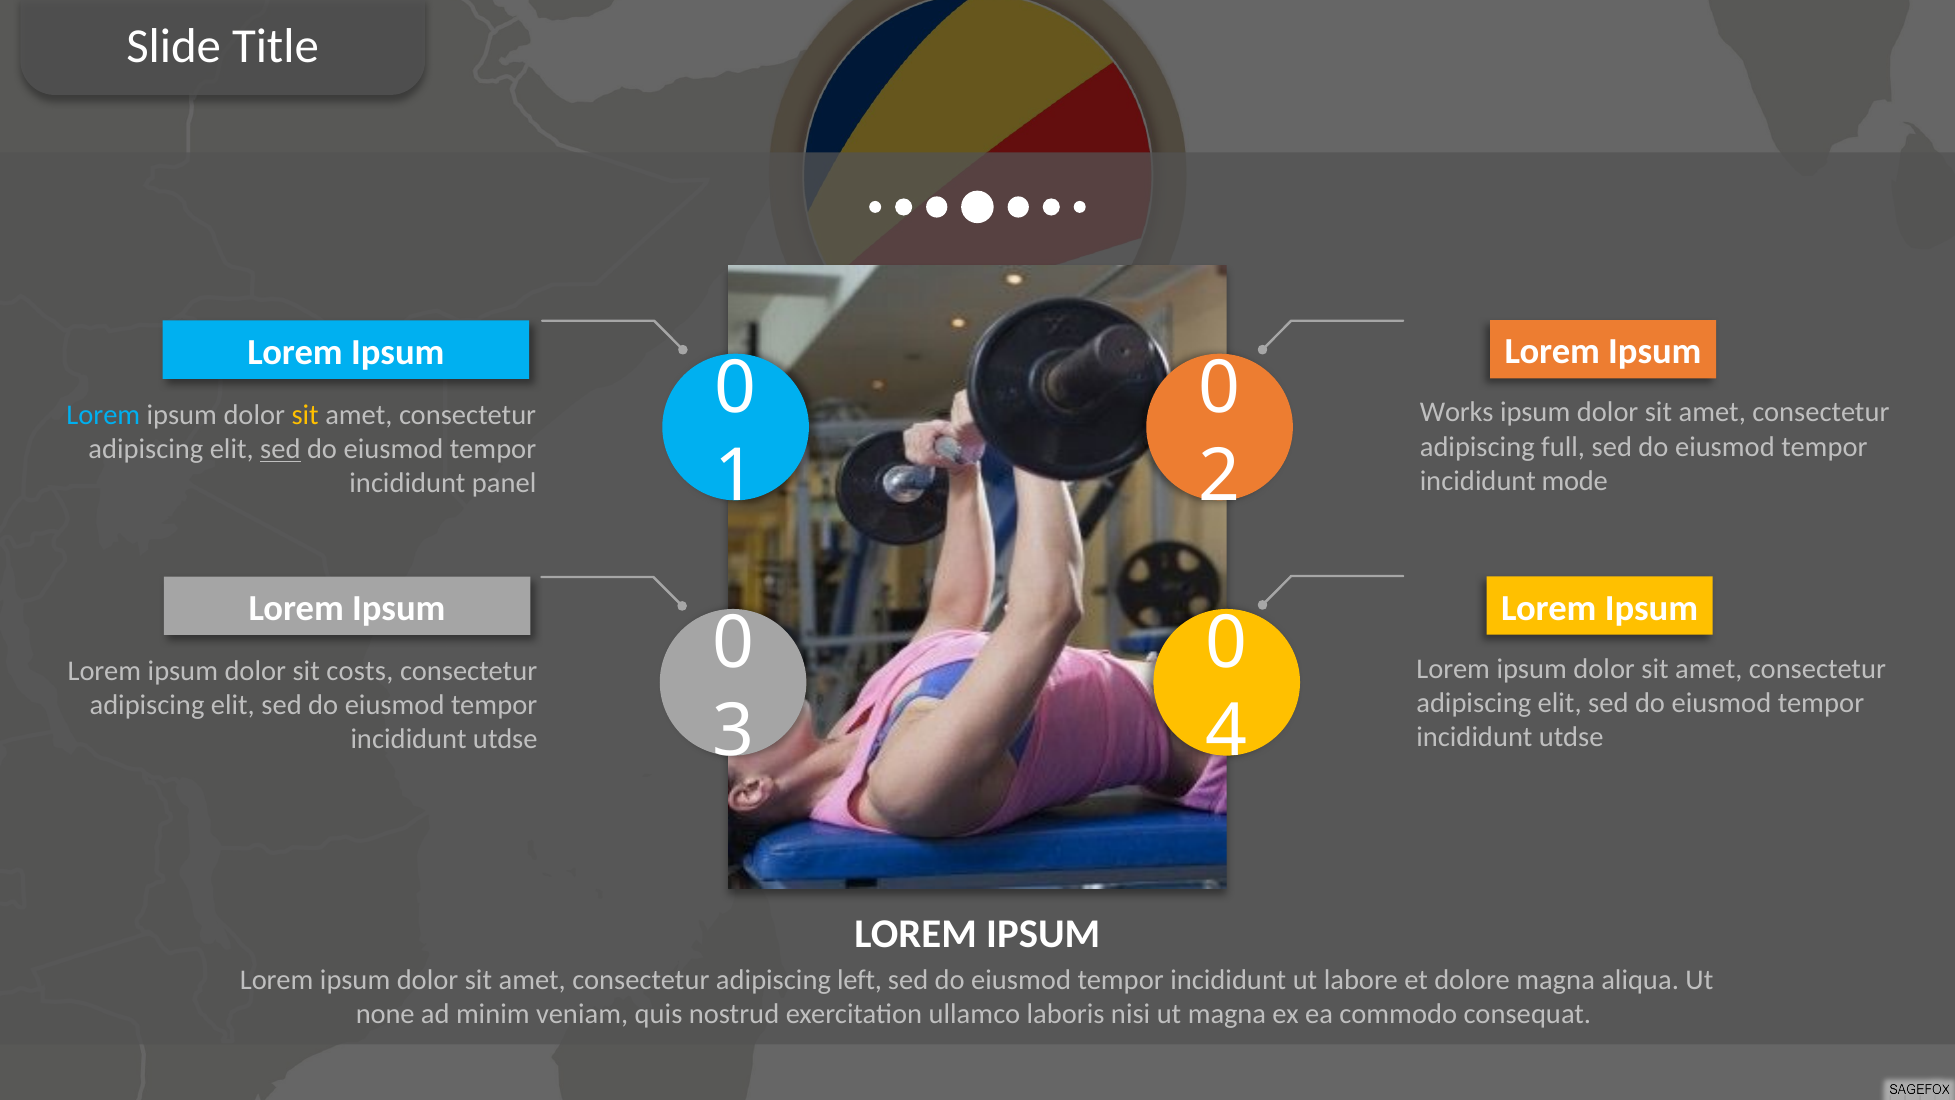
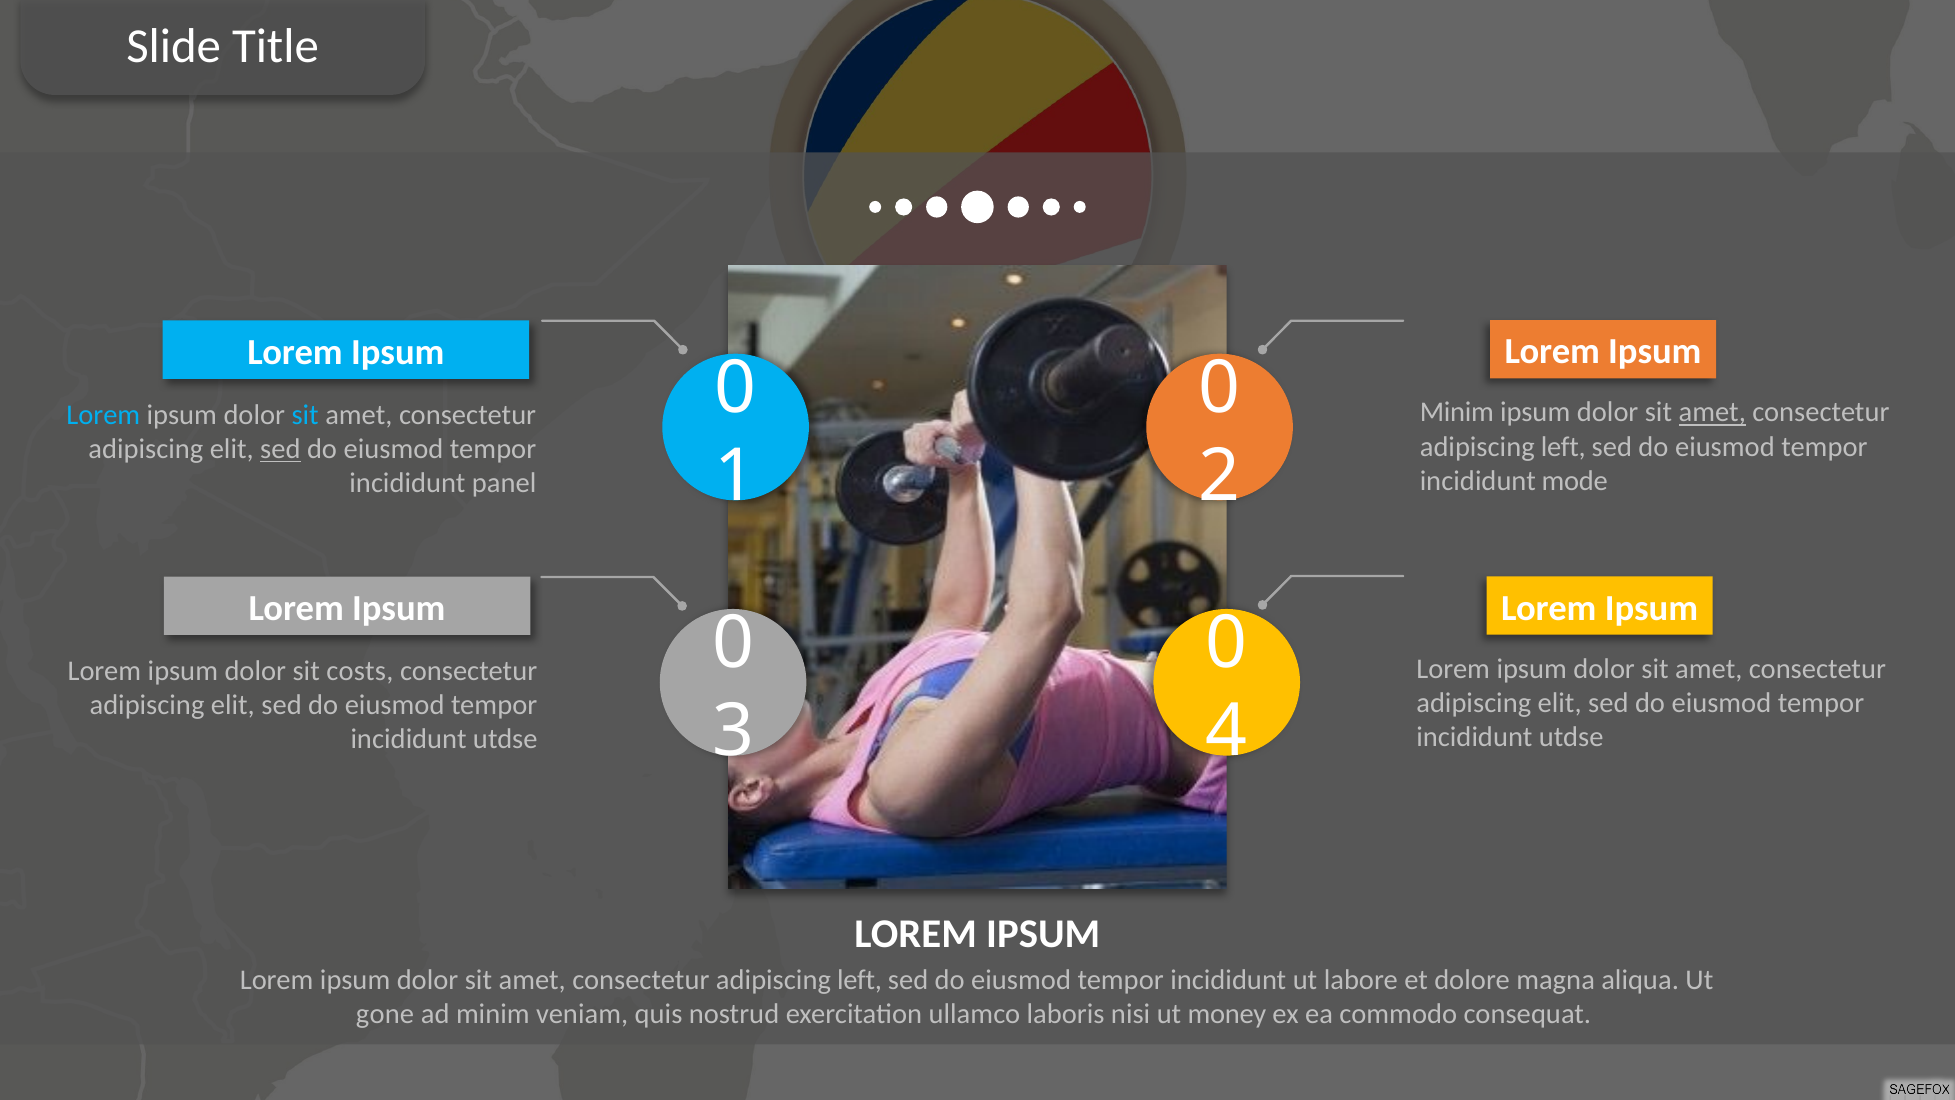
Works at (1457, 412): Works -> Minim
amet at (1712, 412) underline: none -> present
sit at (305, 415) colour: yellow -> light blue
full at (1563, 447): full -> left
none: none -> gone
ut magna: magna -> money
